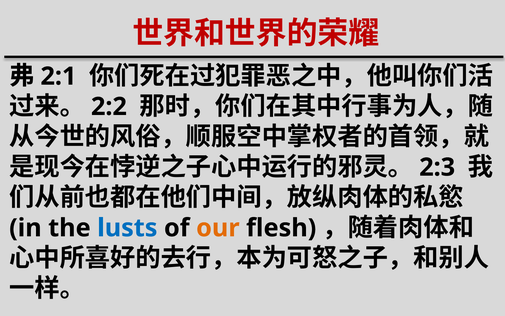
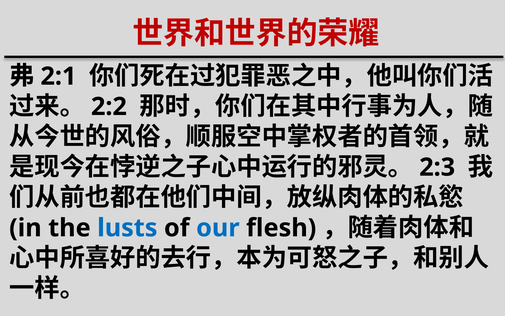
our colour: orange -> blue
